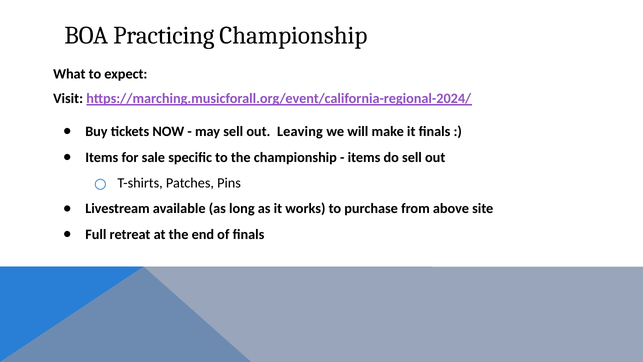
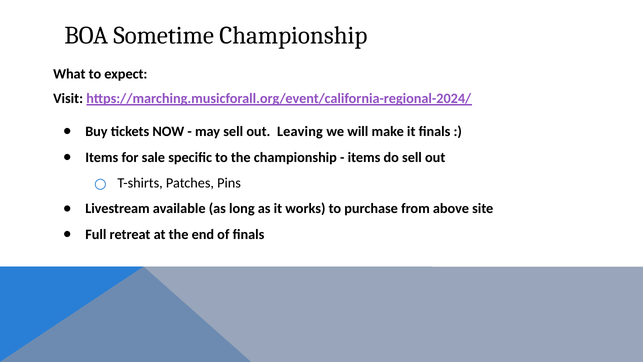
Practicing: Practicing -> Sometime
